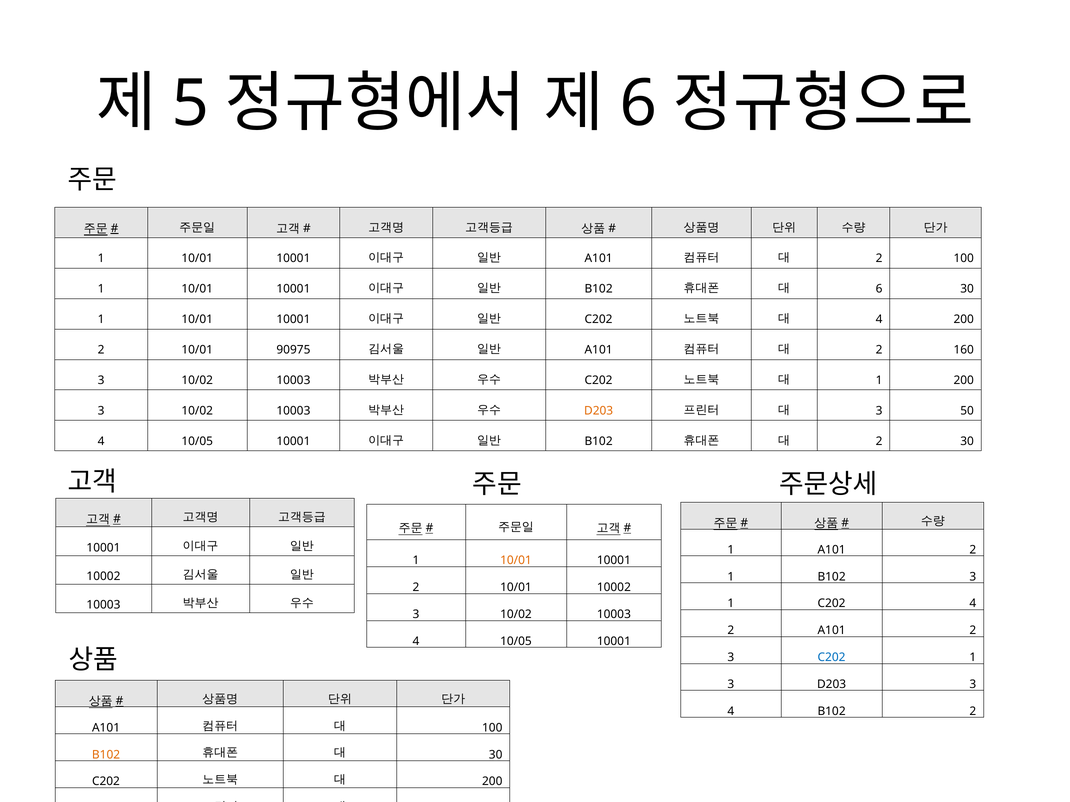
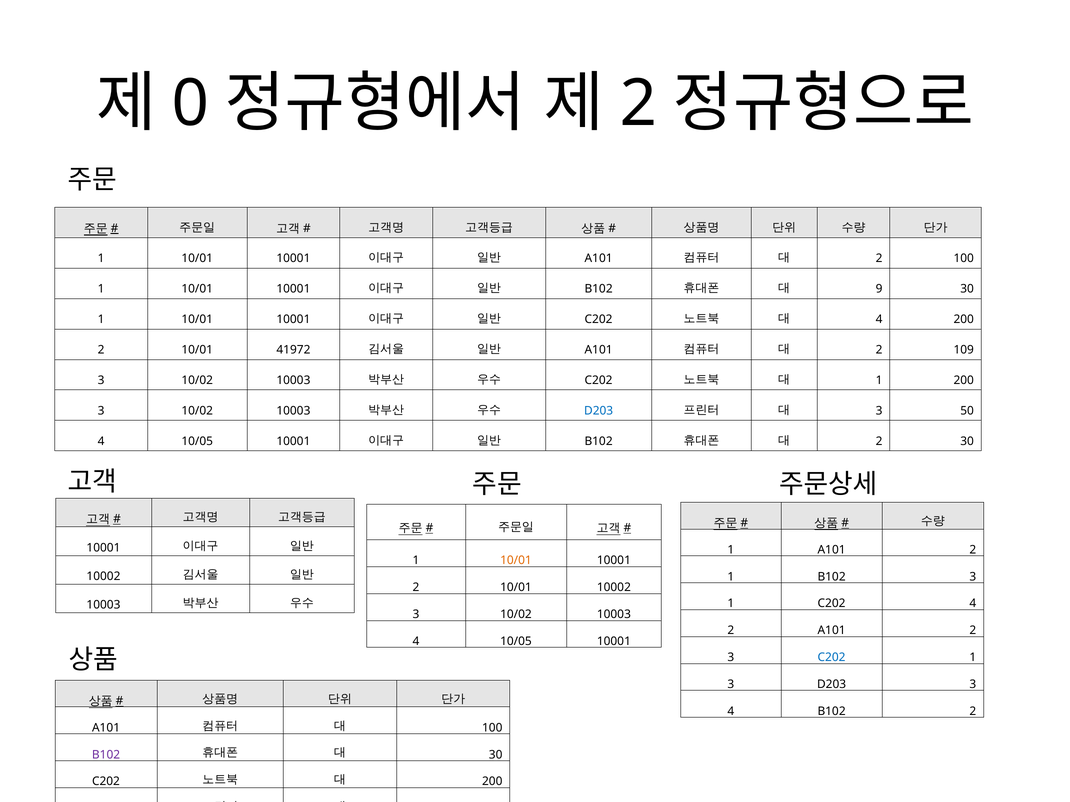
5: 5 -> 0
6 at (639, 104): 6 -> 2
6 at (879, 289): 6 -> 9
90975: 90975 -> 41972
160: 160 -> 109
D203 at (599, 411) colour: orange -> blue
B102 at (106, 755) colour: orange -> purple
